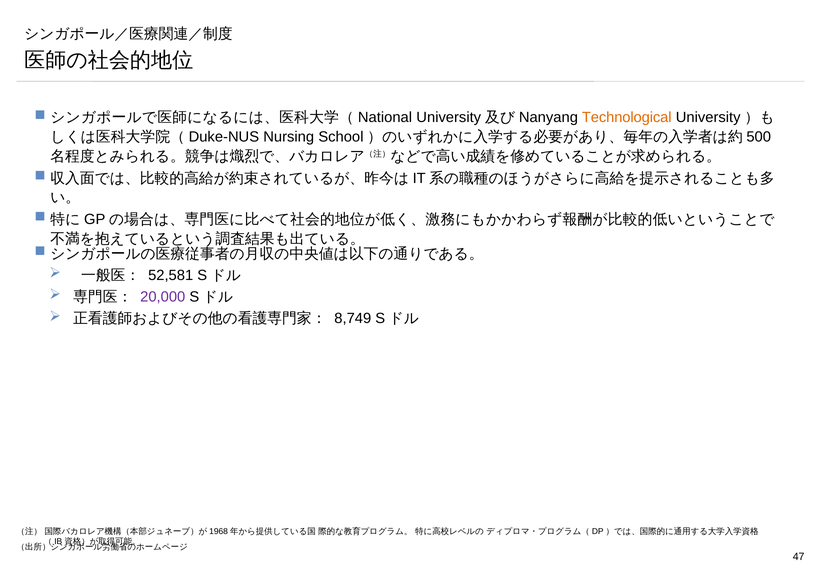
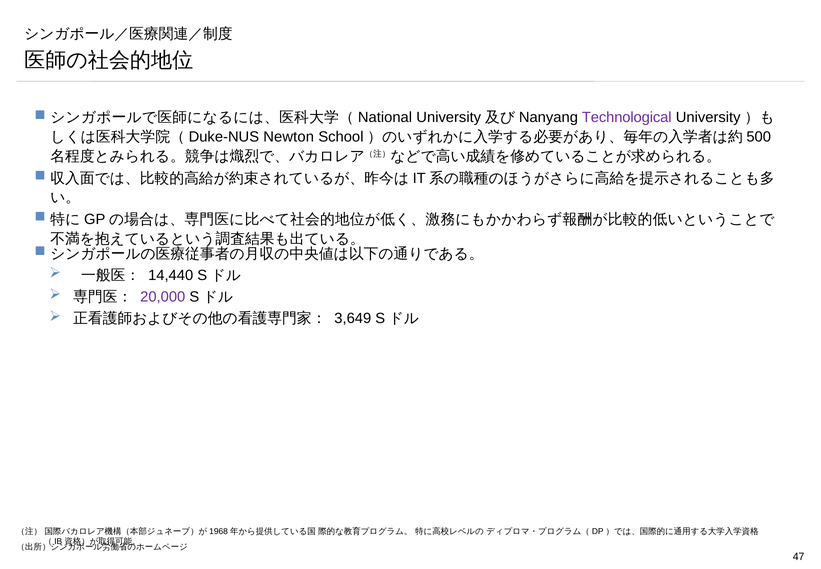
Technological colour: orange -> purple
Nursing: Nursing -> Newton
52,581: 52,581 -> 14,440
8,749: 8,749 -> 3,649
